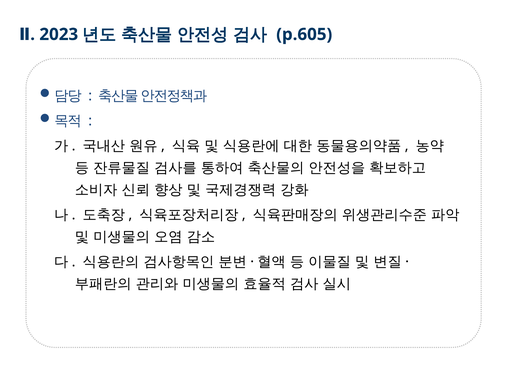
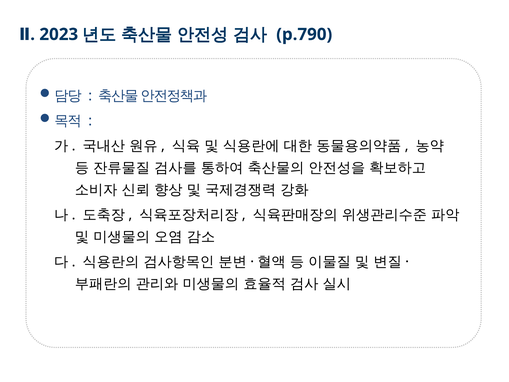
p.605: p.605 -> p.790
